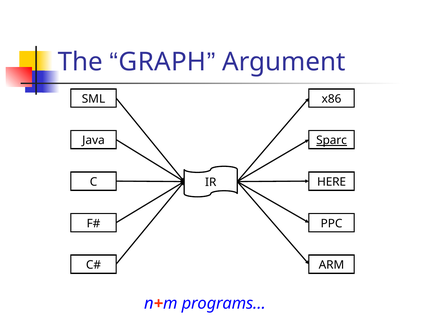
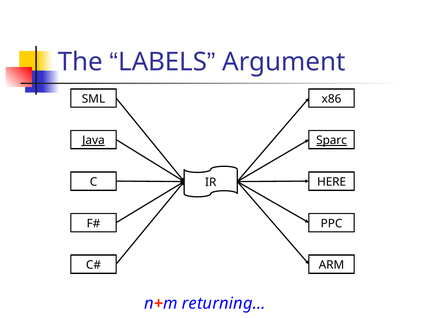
GRAPH: GRAPH -> LABELS
Java underline: none -> present
programs…: programs… -> returning…
